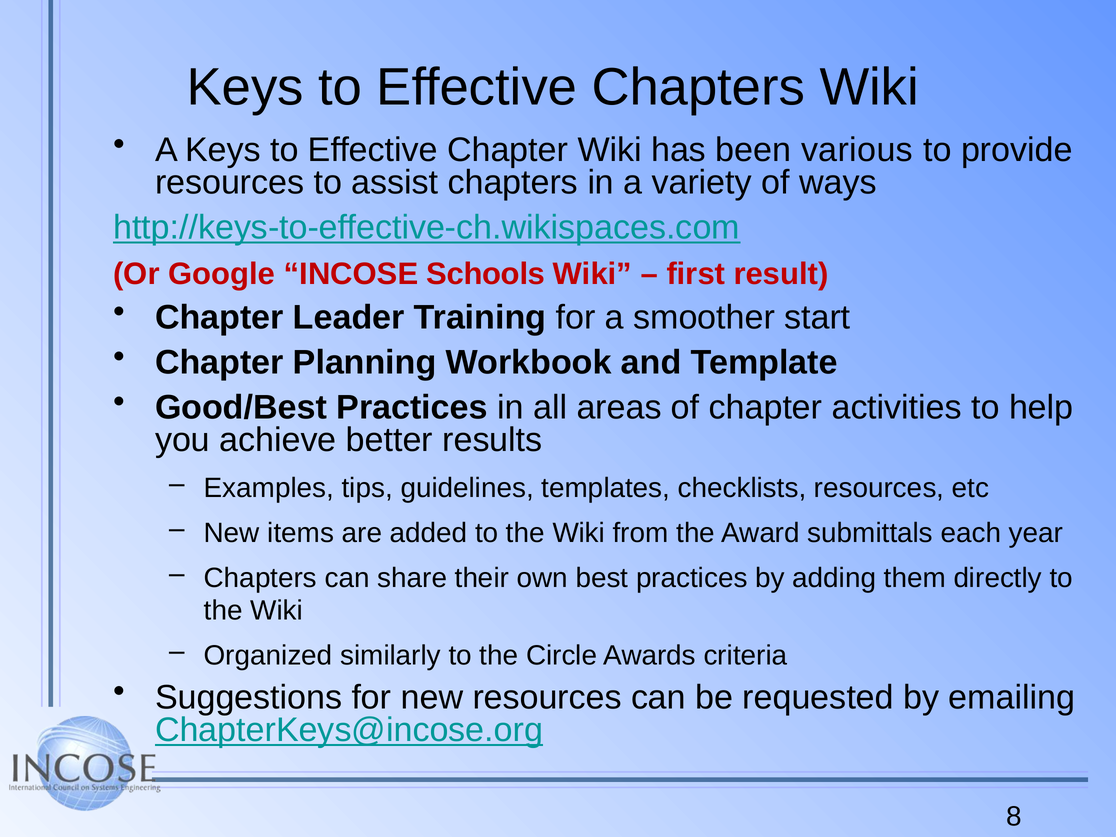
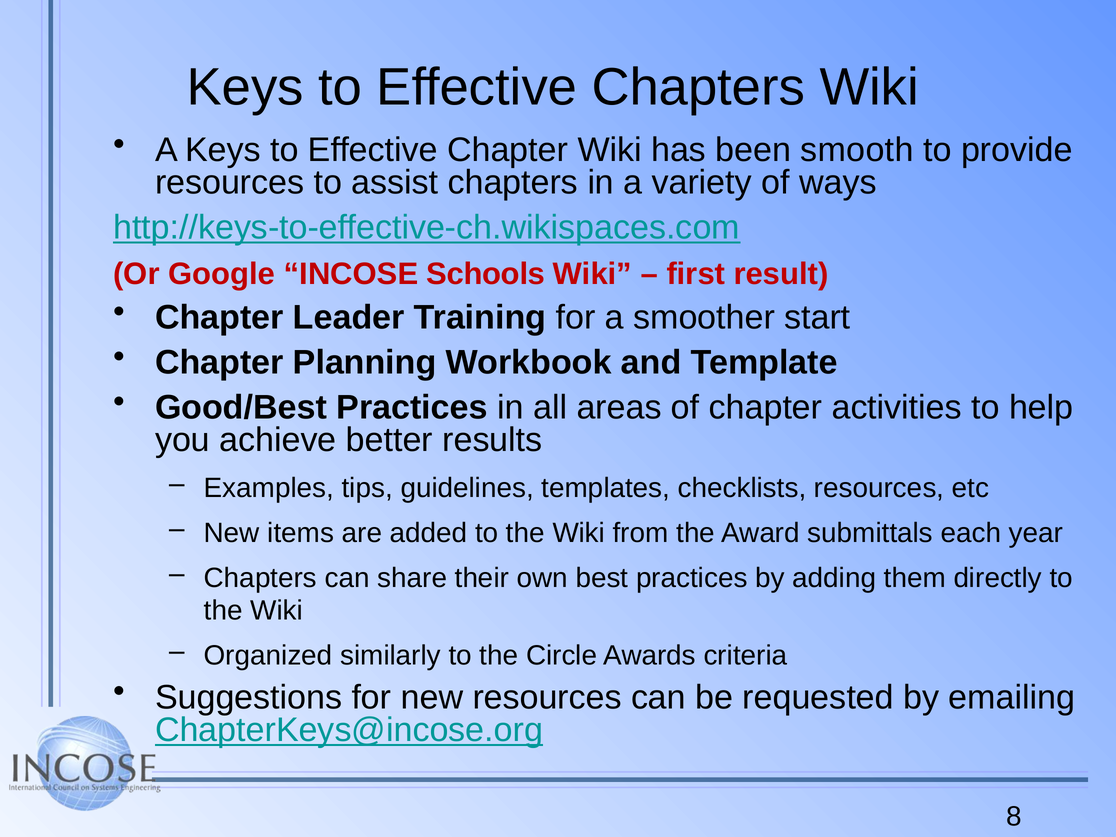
various: various -> smooth
